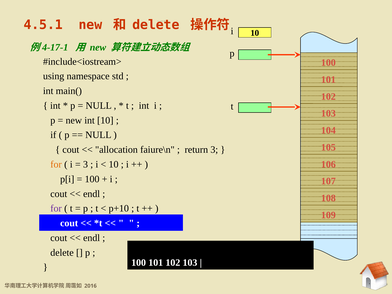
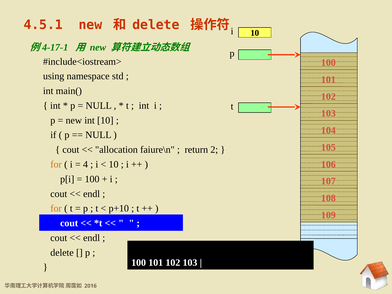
return 3: 3 -> 2
3 at (85, 164): 3 -> 4
for at (56, 208) colour: purple -> orange
